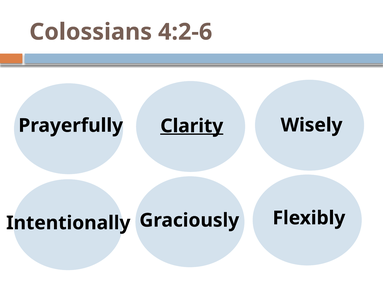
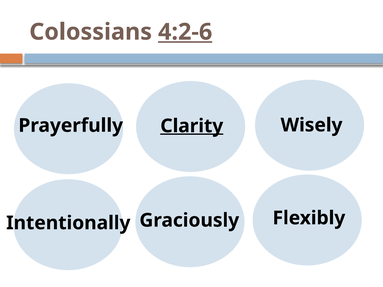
4:2-6 underline: none -> present
